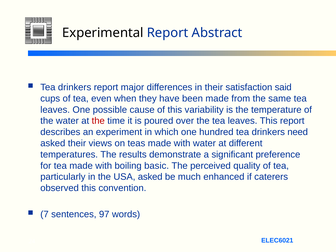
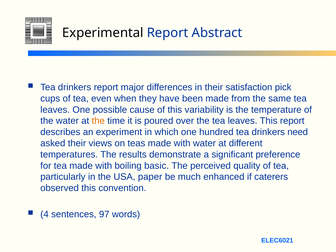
said: said -> pick
the at (98, 121) colour: red -> orange
USA asked: asked -> paper
7: 7 -> 4
